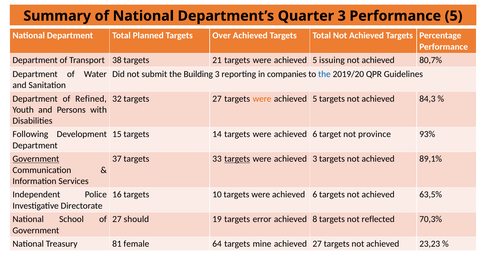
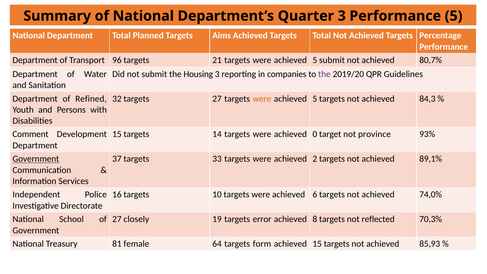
Over: Over -> Aims
38: 38 -> 96
5 issuing: issuing -> submit
Building: Building -> Housing
the at (324, 74) colour: blue -> purple
Following: Following -> Comment
6 at (315, 134): 6 -> 0
targets at (237, 159) underline: present -> none
achieved 3: 3 -> 2
63,5%: 63,5% -> 74,0%
should: should -> closely
mine: mine -> form
achieved 27: 27 -> 15
23,23: 23,23 -> 85,93
